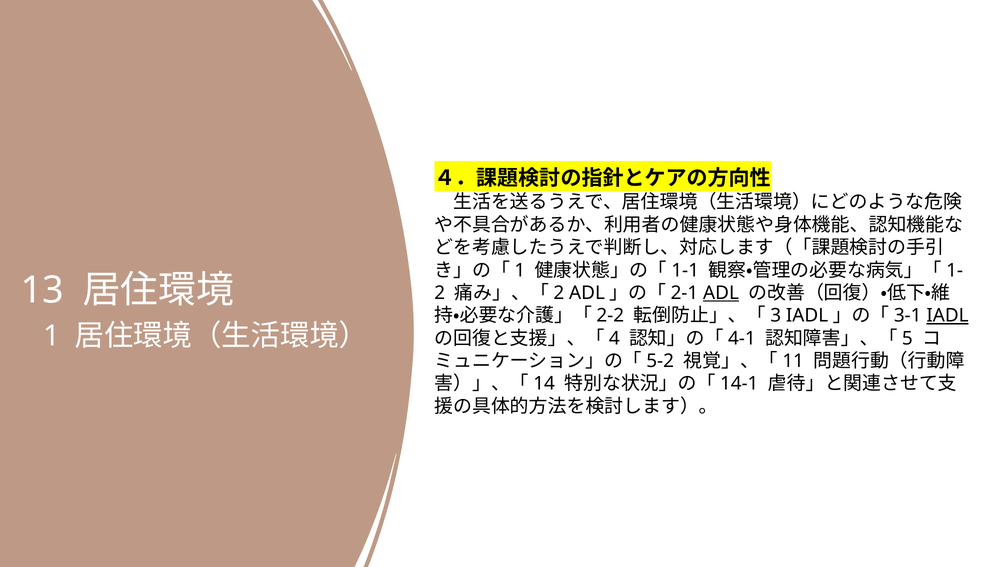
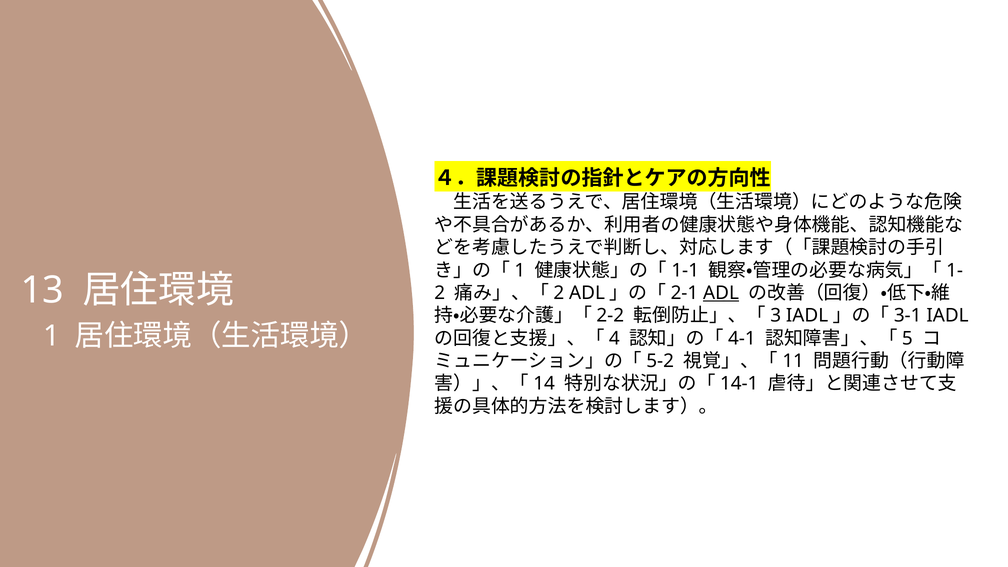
IADL underline: present -> none
